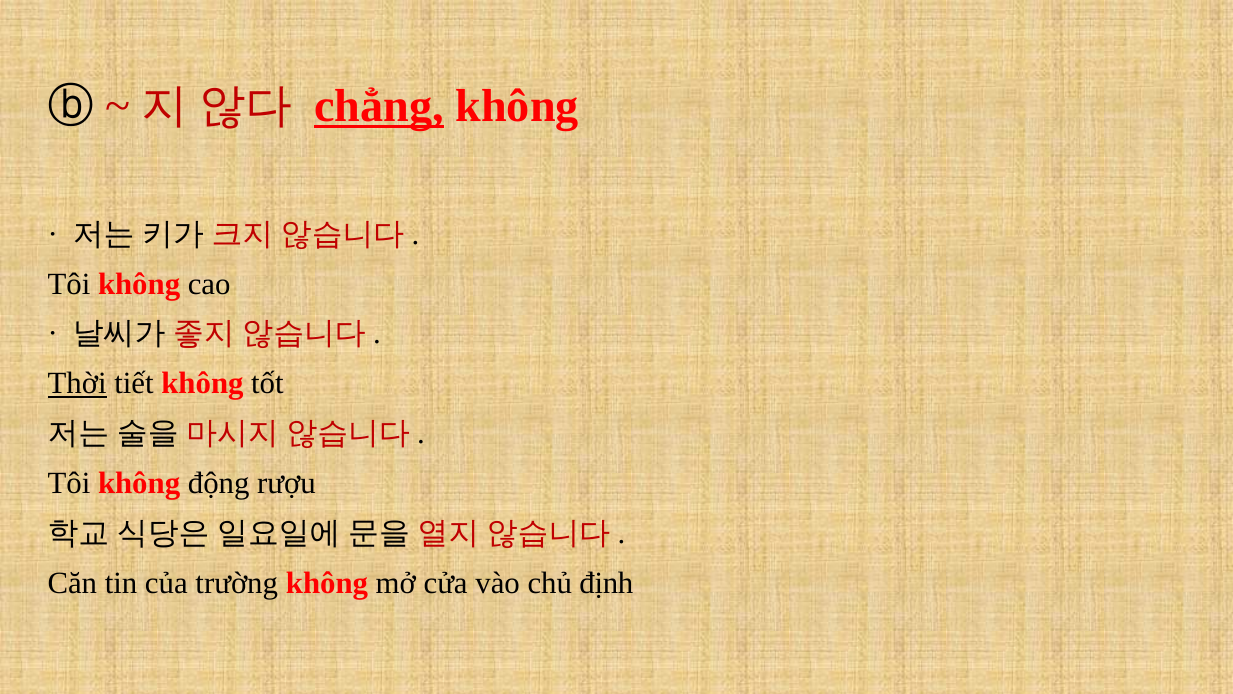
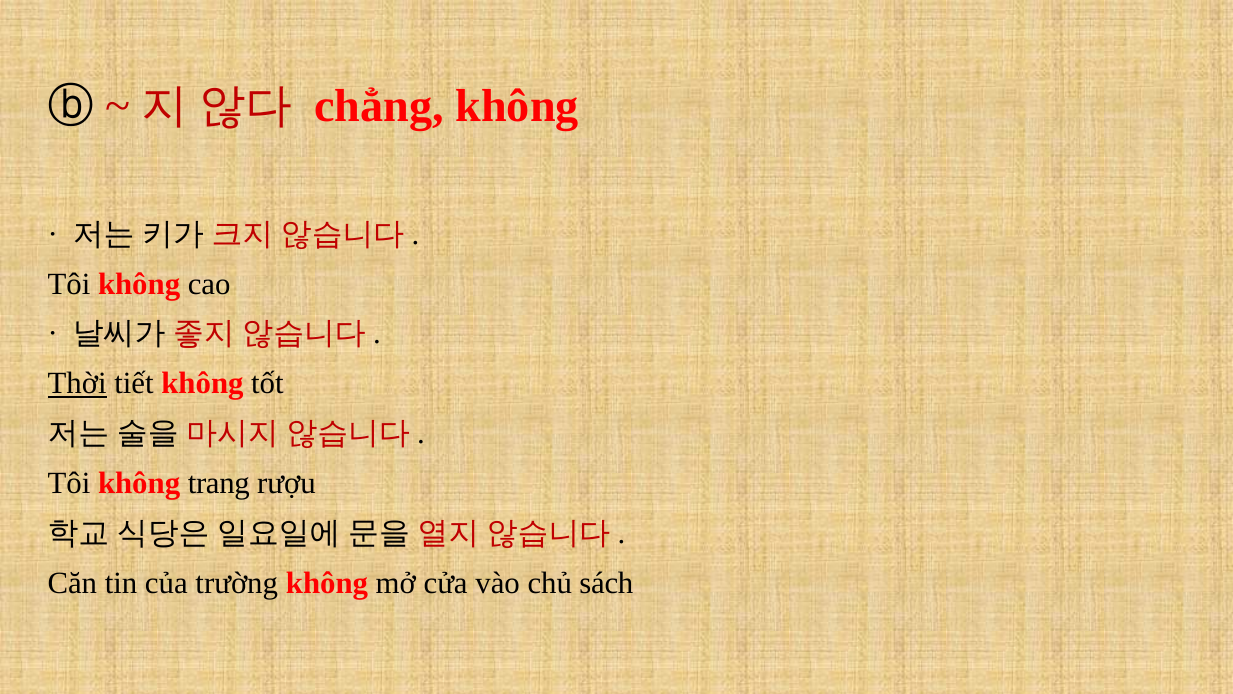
chẳng underline: present -> none
động: động -> trang
định: định -> sách
